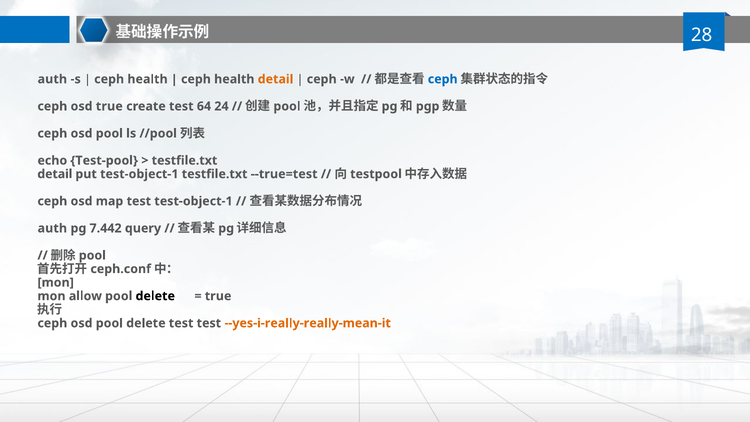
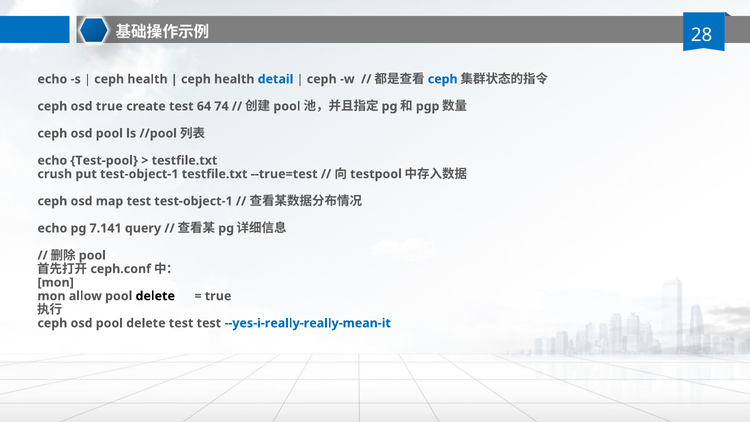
auth at (52, 79): auth -> echo
detail at (276, 79) colour: orange -> blue
24: 24 -> 74
detail at (55, 174): detail -> crush
auth at (52, 228): auth -> echo
7.442: 7.442 -> 7.141
--yes-i-really-really-mean-it colour: orange -> blue
